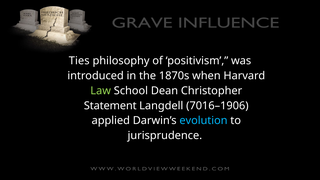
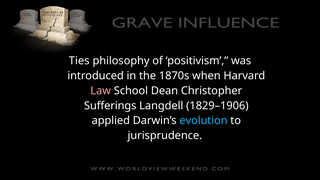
Law colour: light green -> pink
Statement: Statement -> Sufferings
7016–1906: 7016–1906 -> 1829–1906
